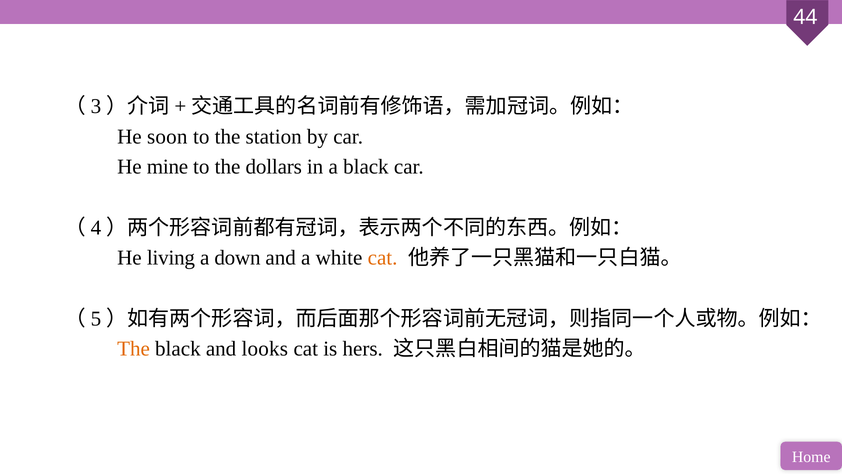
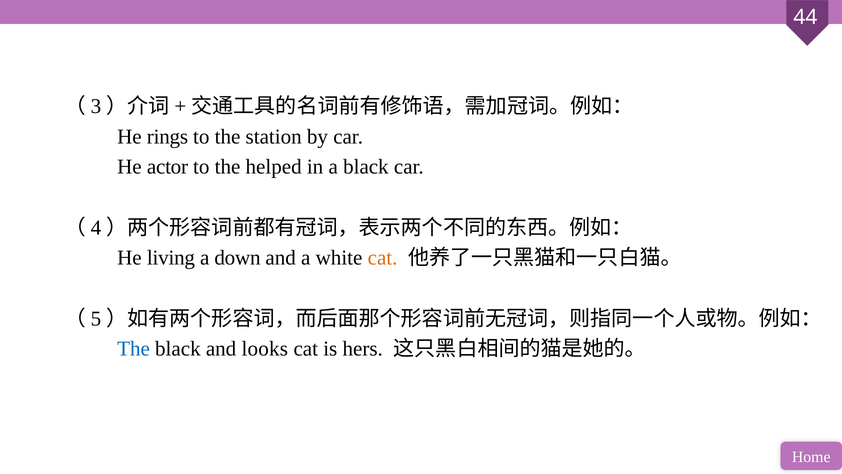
soon: soon -> rings
mine: mine -> actor
dollars: dollars -> helped
The at (134, 349) colour: orange -> blue
